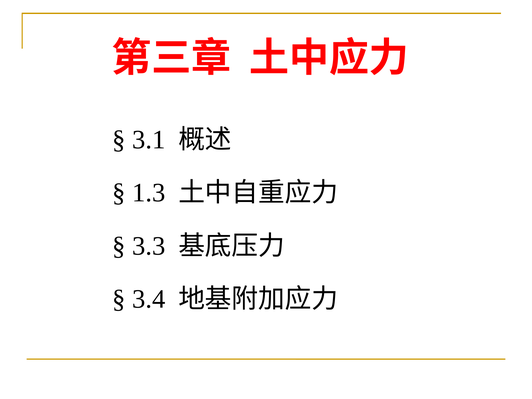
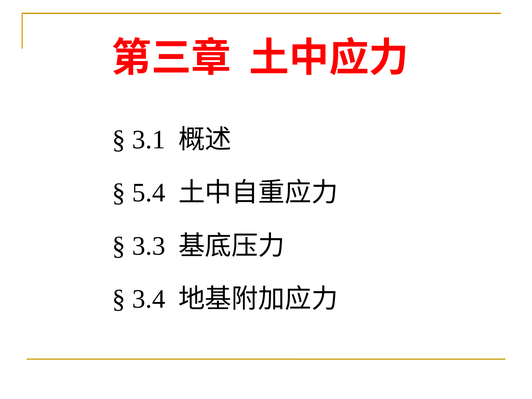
1.3: 1.3 -> 5.4
